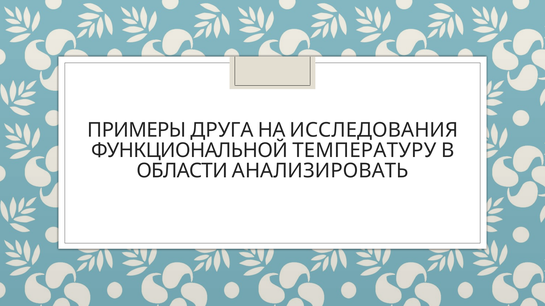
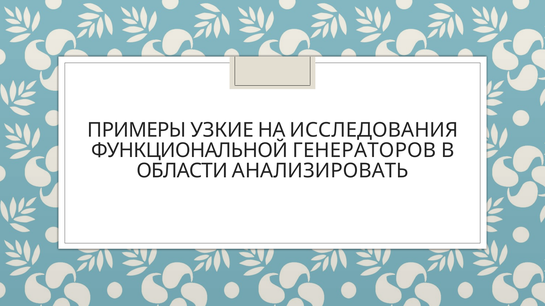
ДРУГА: ДРУГА -> УЗКИЕ
ТЕМПЕРАТУРУ: ТЕМПЕРАТУРУ -> ГЕНЕРАТОРОВ
